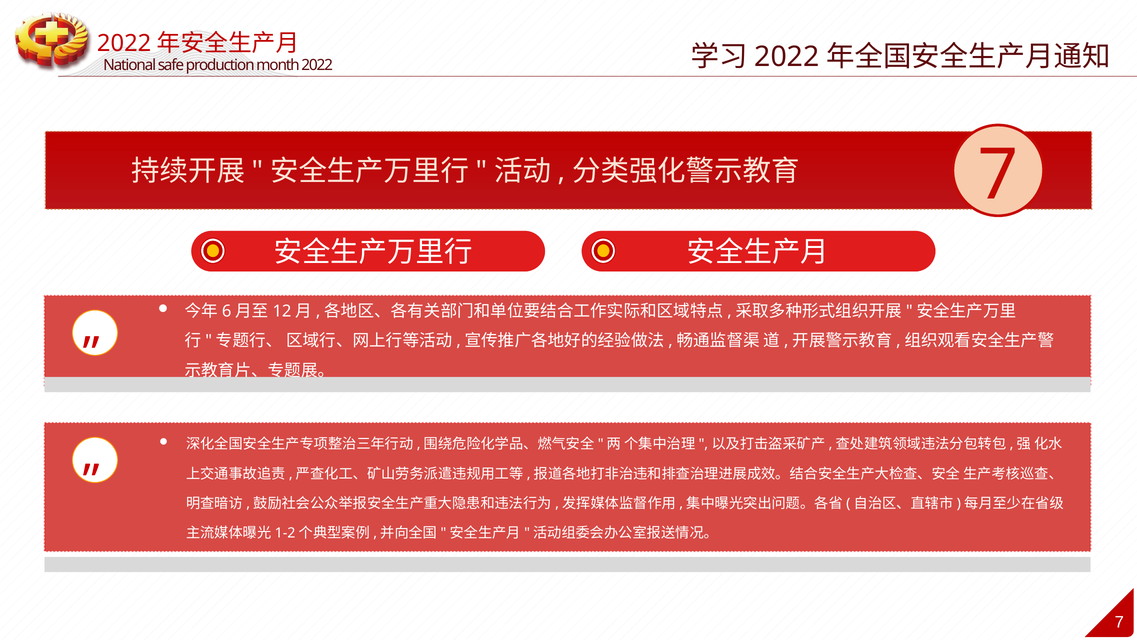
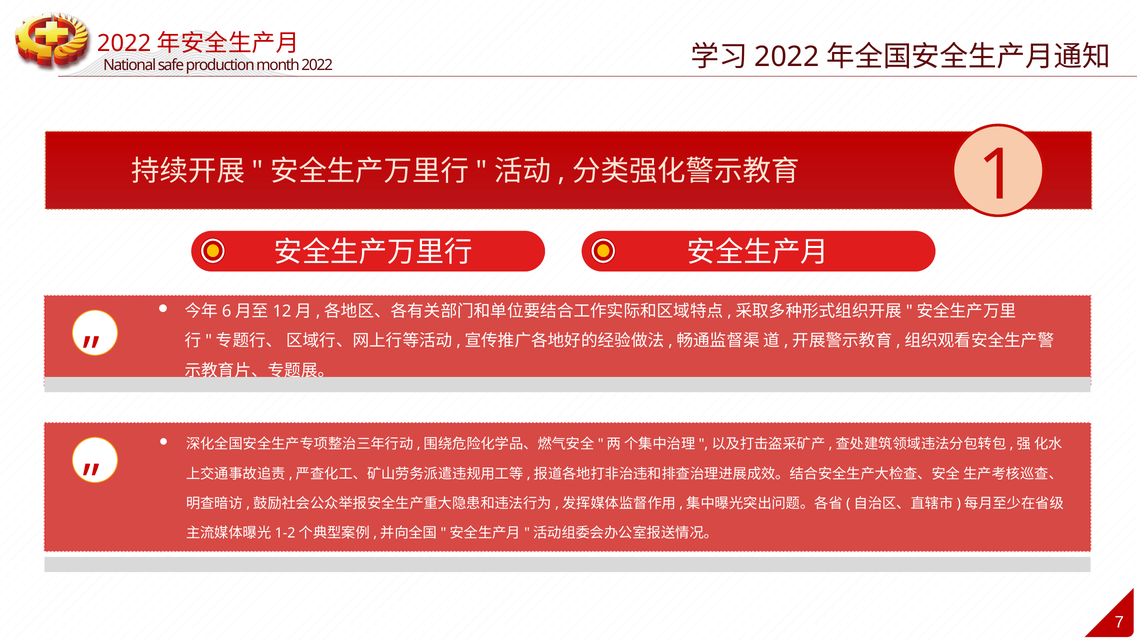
7 at (998, 175): 7 -> 1
